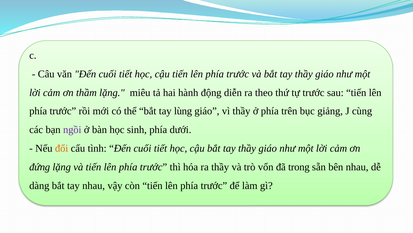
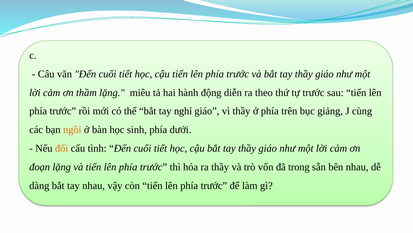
lùng: lùng -> nghỉ
ngồi colour: purple -> orange
đứng: đứng -> đoạn
